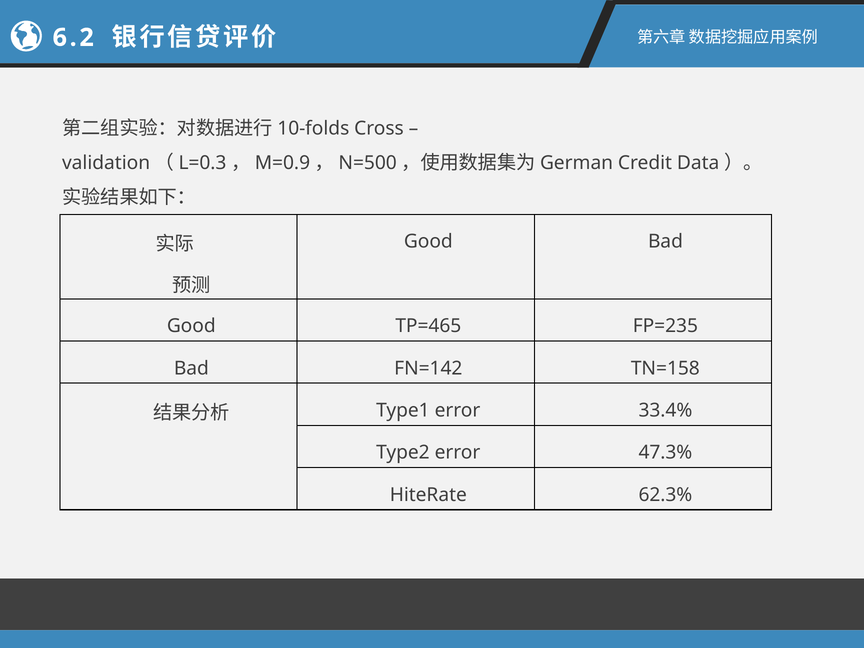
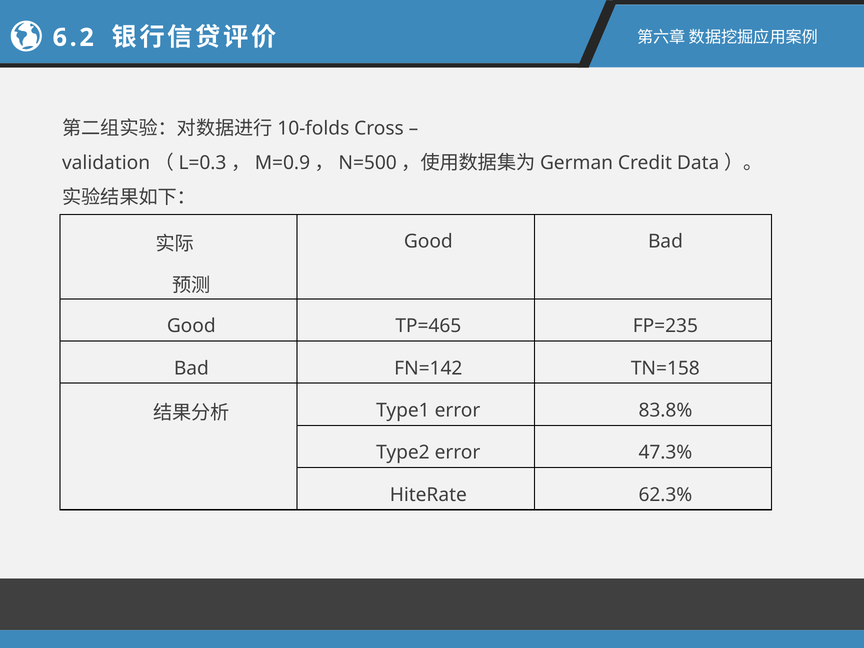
33.4%: 33.4% -> 83.8%
